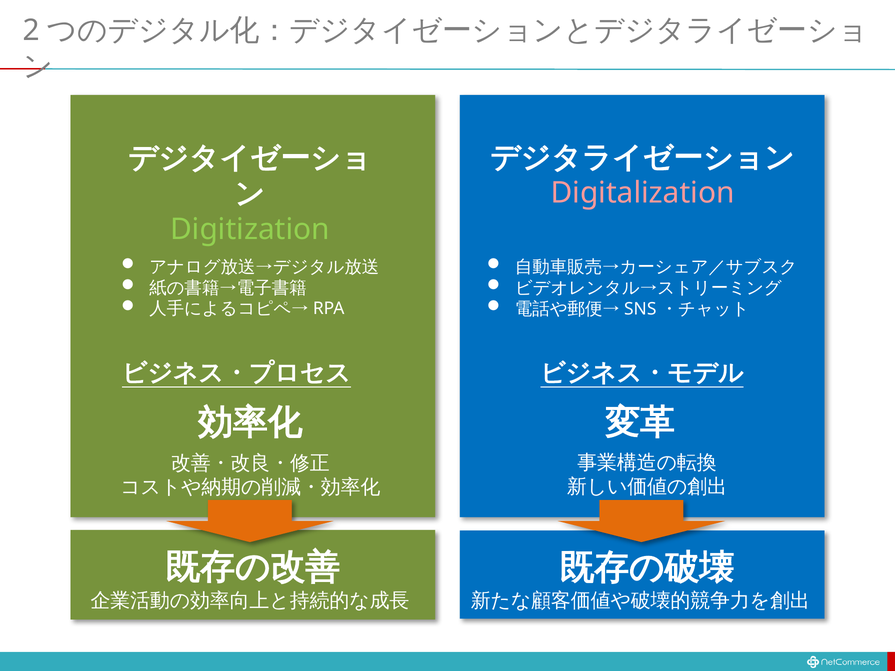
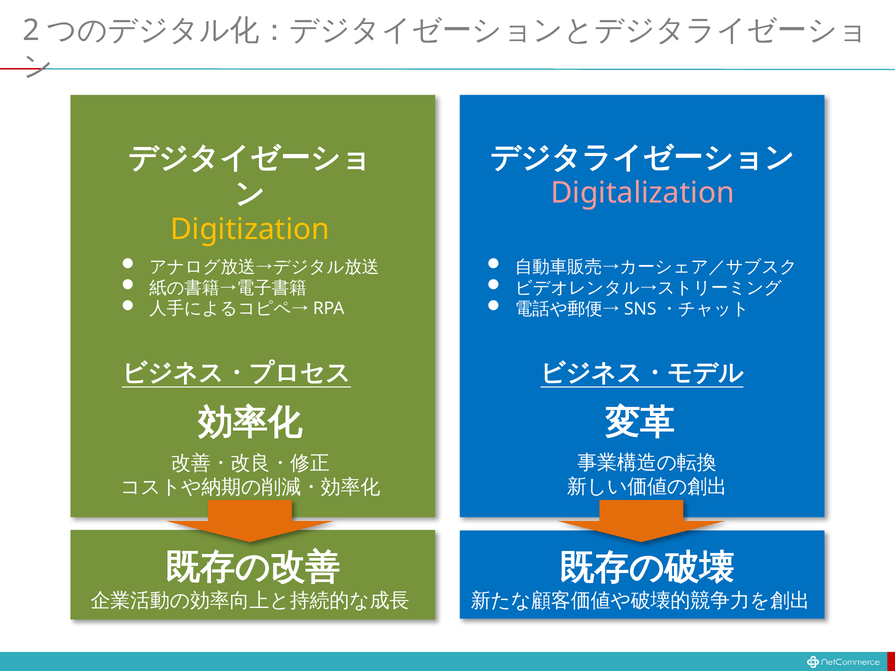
Digitization colour: light green -> yellow
